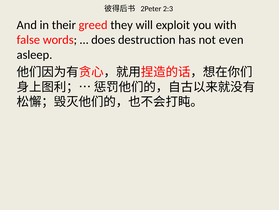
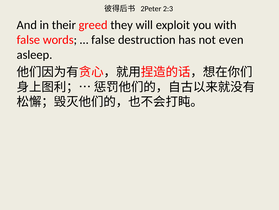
does at (103, 40): does -> false
